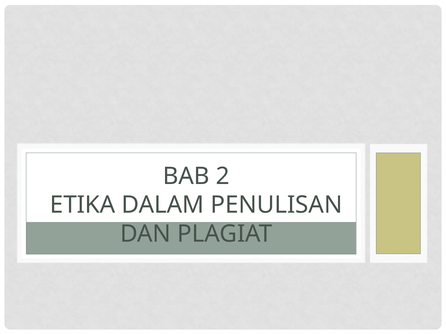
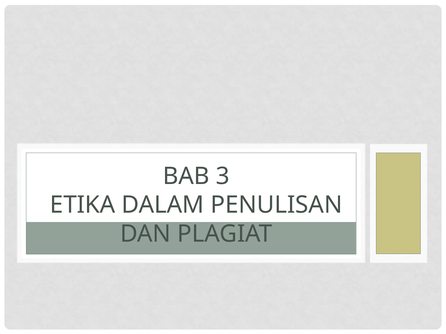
2: 2 -> 3
